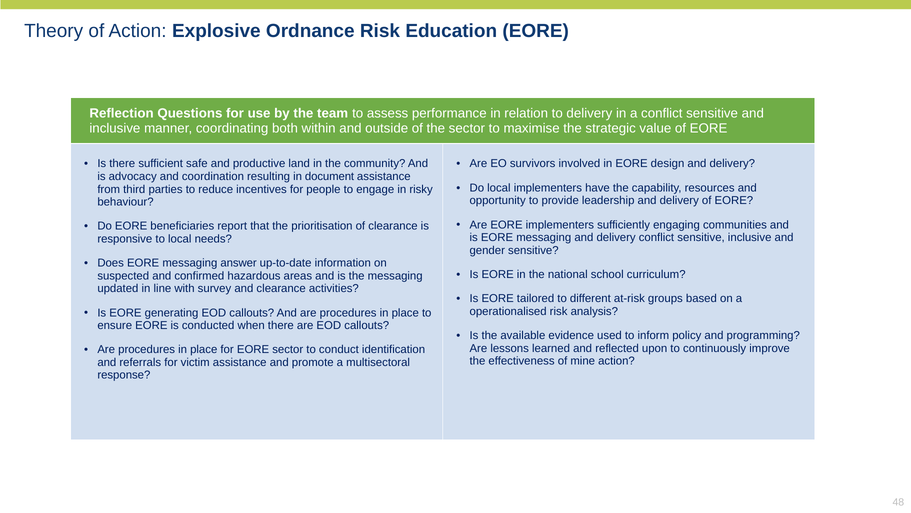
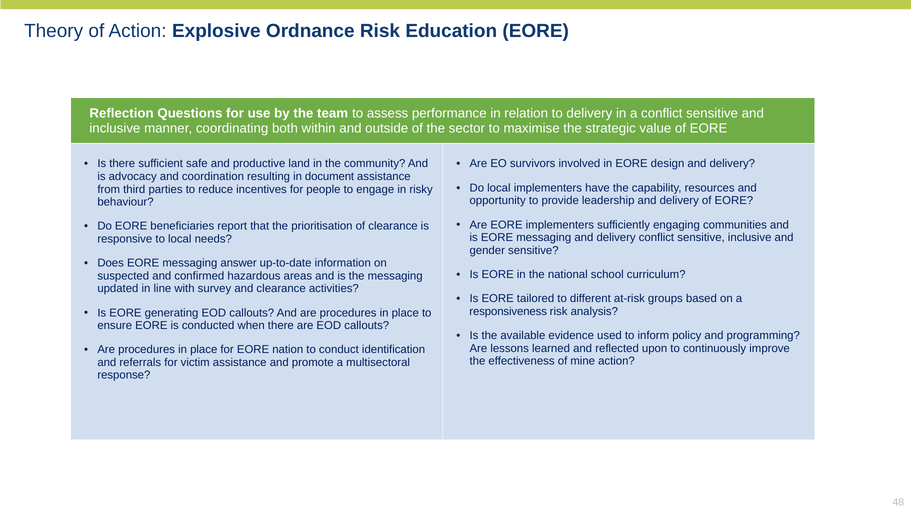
operationalised: operationalised -> responsiveness
EORE sector: sector -> nation
